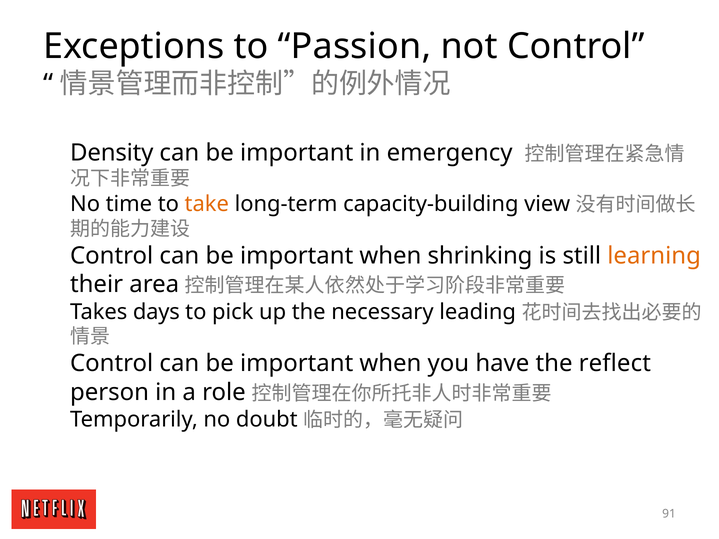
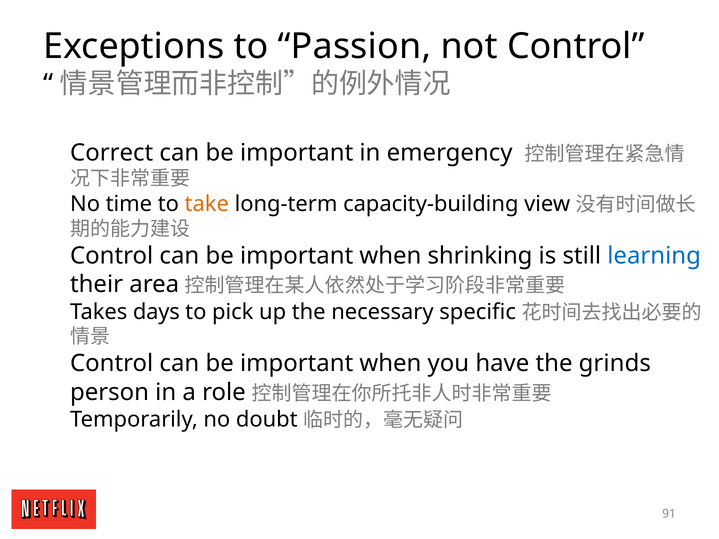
Density: Density -> Correct
learning colour: orange -> blue
leading: leading -> specific
reflect: reflect -> grinds
